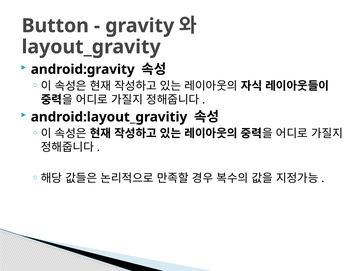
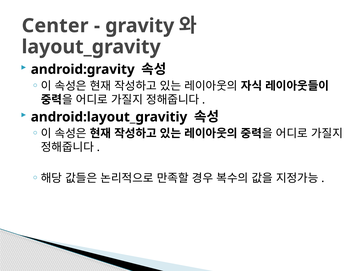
Button: Button -> Center
